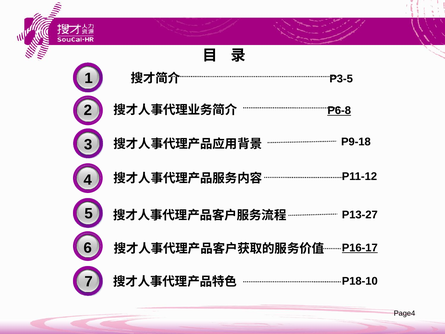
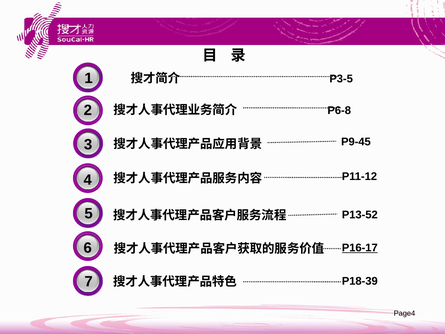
P6-8 underline: present -> none
P9-18: P9-18 -> P9-45
P13-27: P13-27 -> P13-52
P18-10: P18-10 -> P18-39
